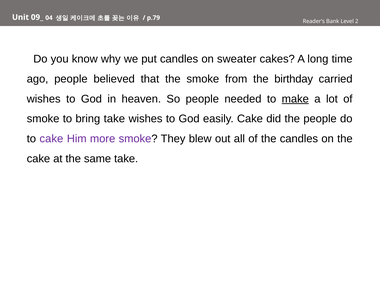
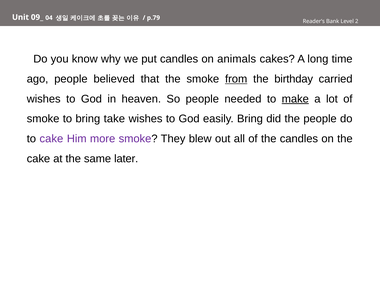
sweater: sweater -> animals
from underline: none -> present
easily Cake: Cake -> Bring
same take: take -> later
